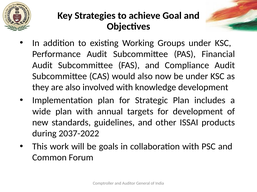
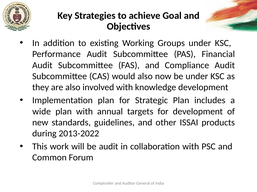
2037-2022: 2037-2022 -> 2013-2022
be goals: goals -> audit
